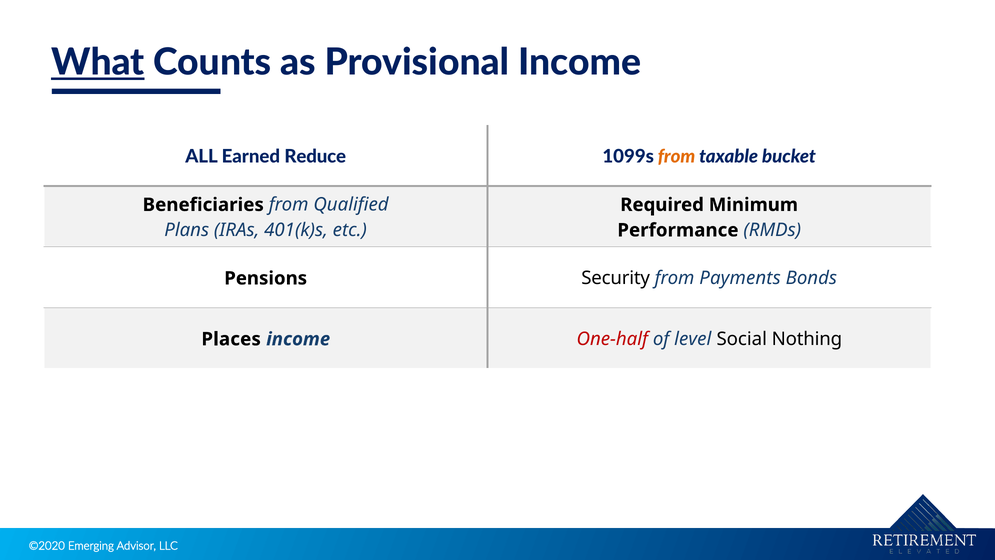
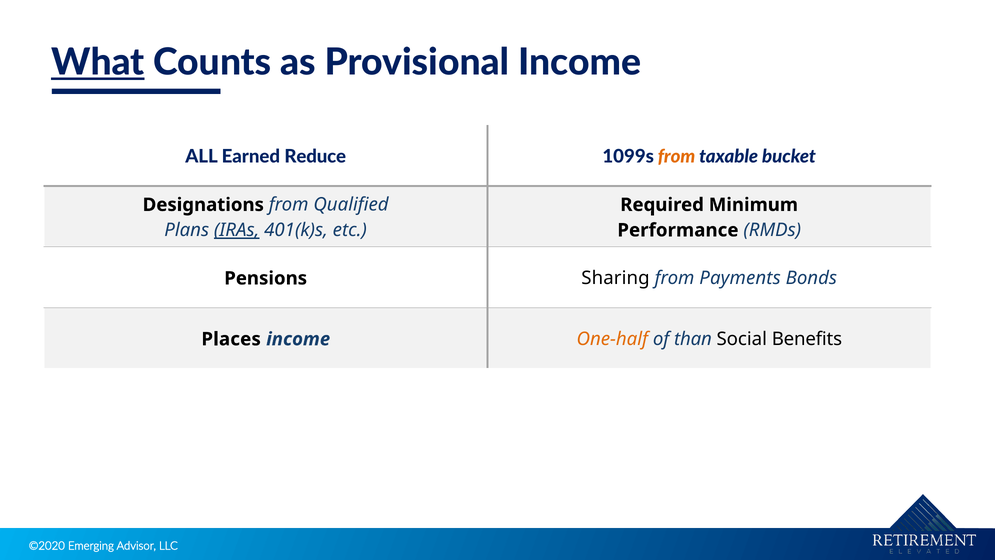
Beneficiaries: Beneficiaries -> Designations
IRAs underline: none -> present
Security: Security -> Sharing
One-half colour: red -> orange
level: level -> than
Nothing: Nothing -> Benefits
